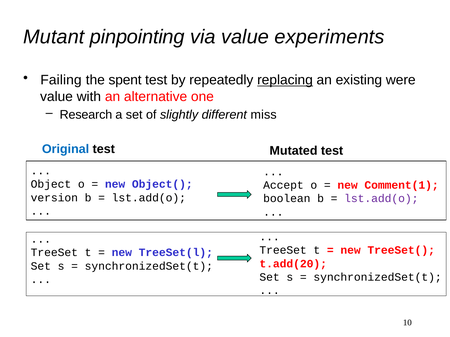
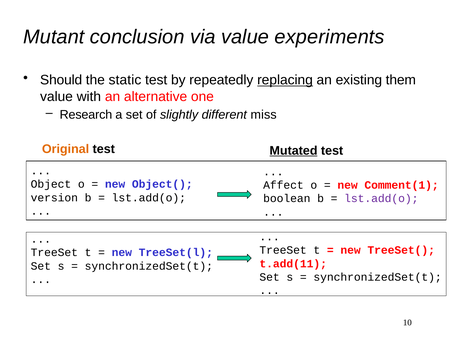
pinpointing: pinpointing -> conclusion
Failing: Failing -> Should
spent: spent -> static
were: were -> them
Original colour: blue -> orange
Mutated underline: none -> present
Accept: Accept -> Affect
t.add(20: t.add(20 -> t.add(11
